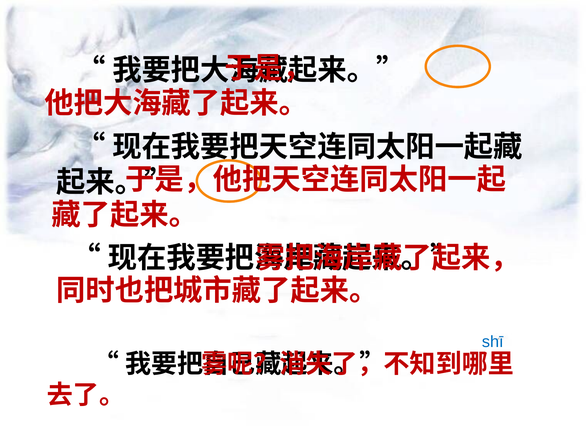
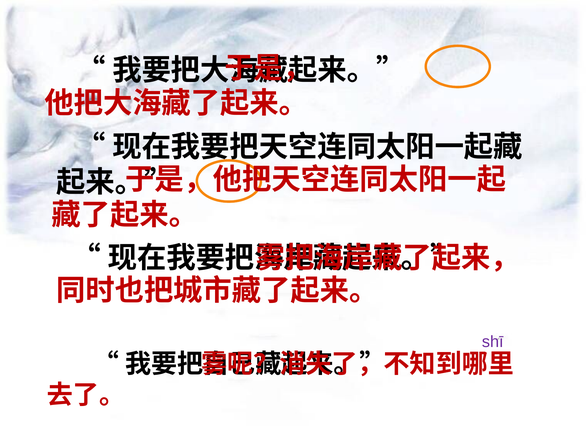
shī colour: blue -> purple
